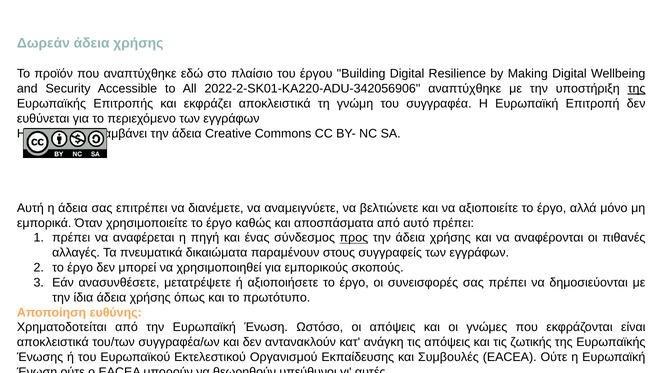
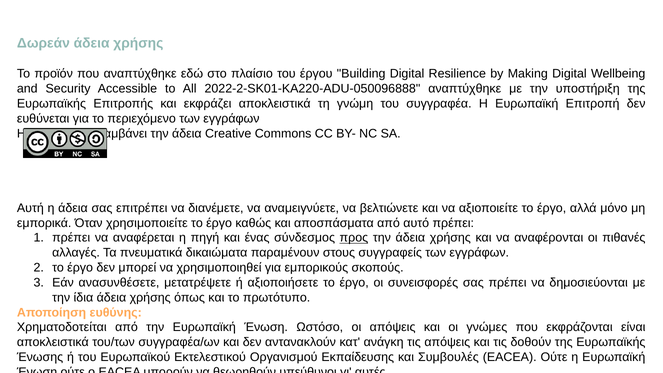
2022-2-SK01-KA220-ADU-342056906: 2022-2-SK01-KA220-ADU-342056906 -> 2022-2-SK01-KA220-ADU-050096888
της at (637, 89) underline: present -> none
ζωτικής: ζωτικής -> δοθούν
